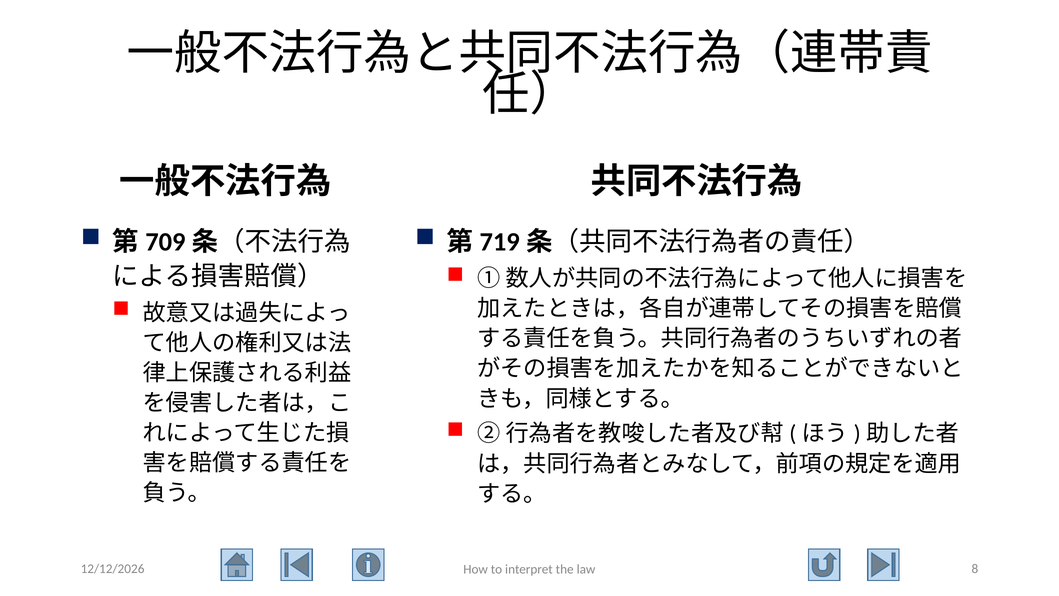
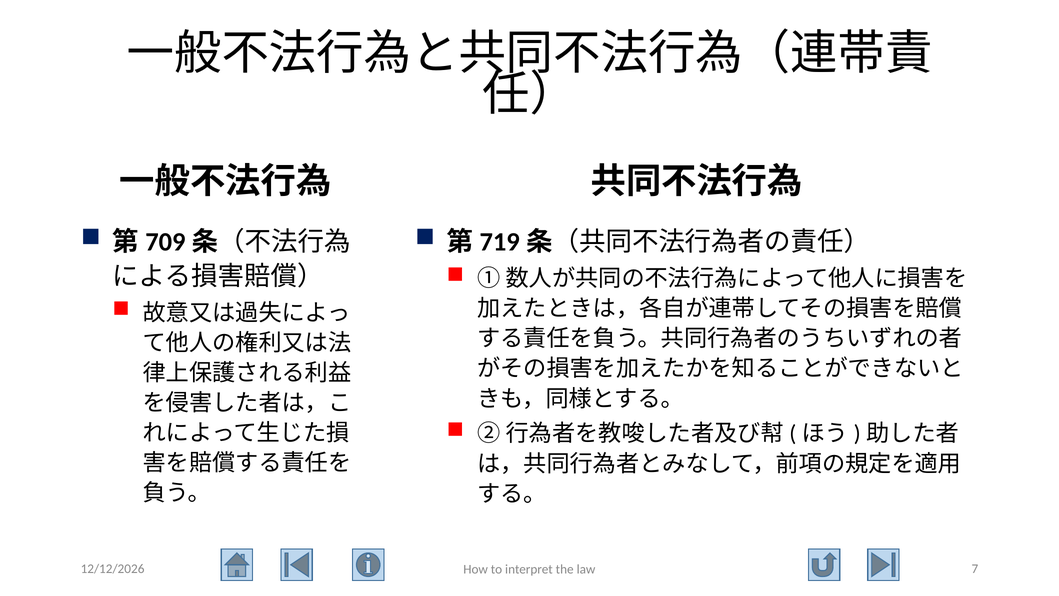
8: 8 -> 7
